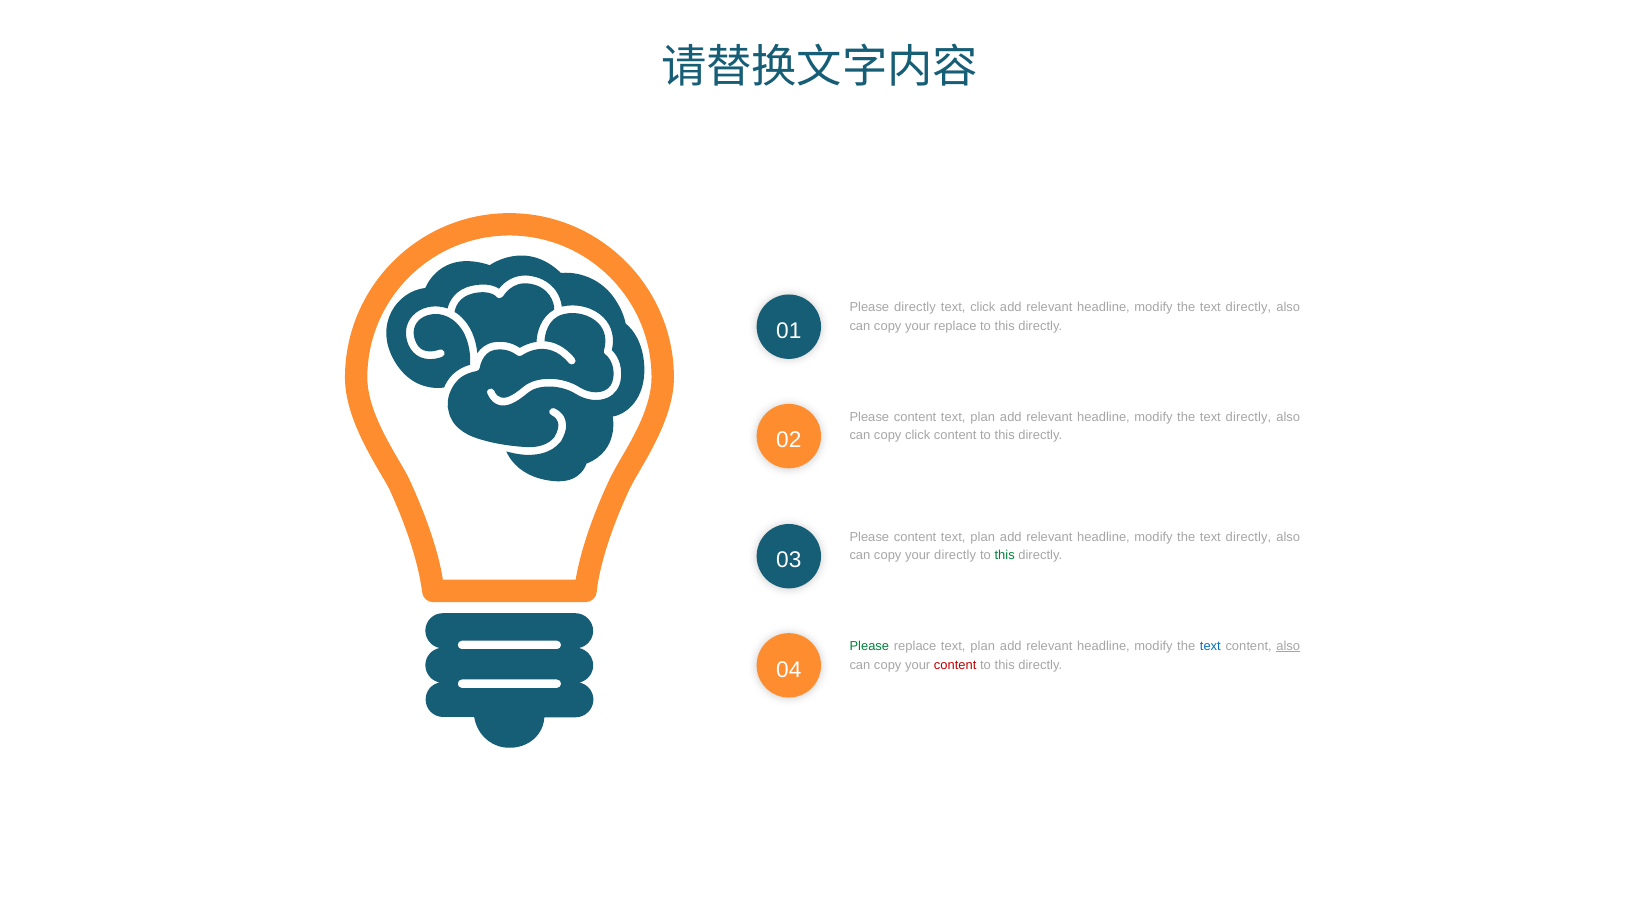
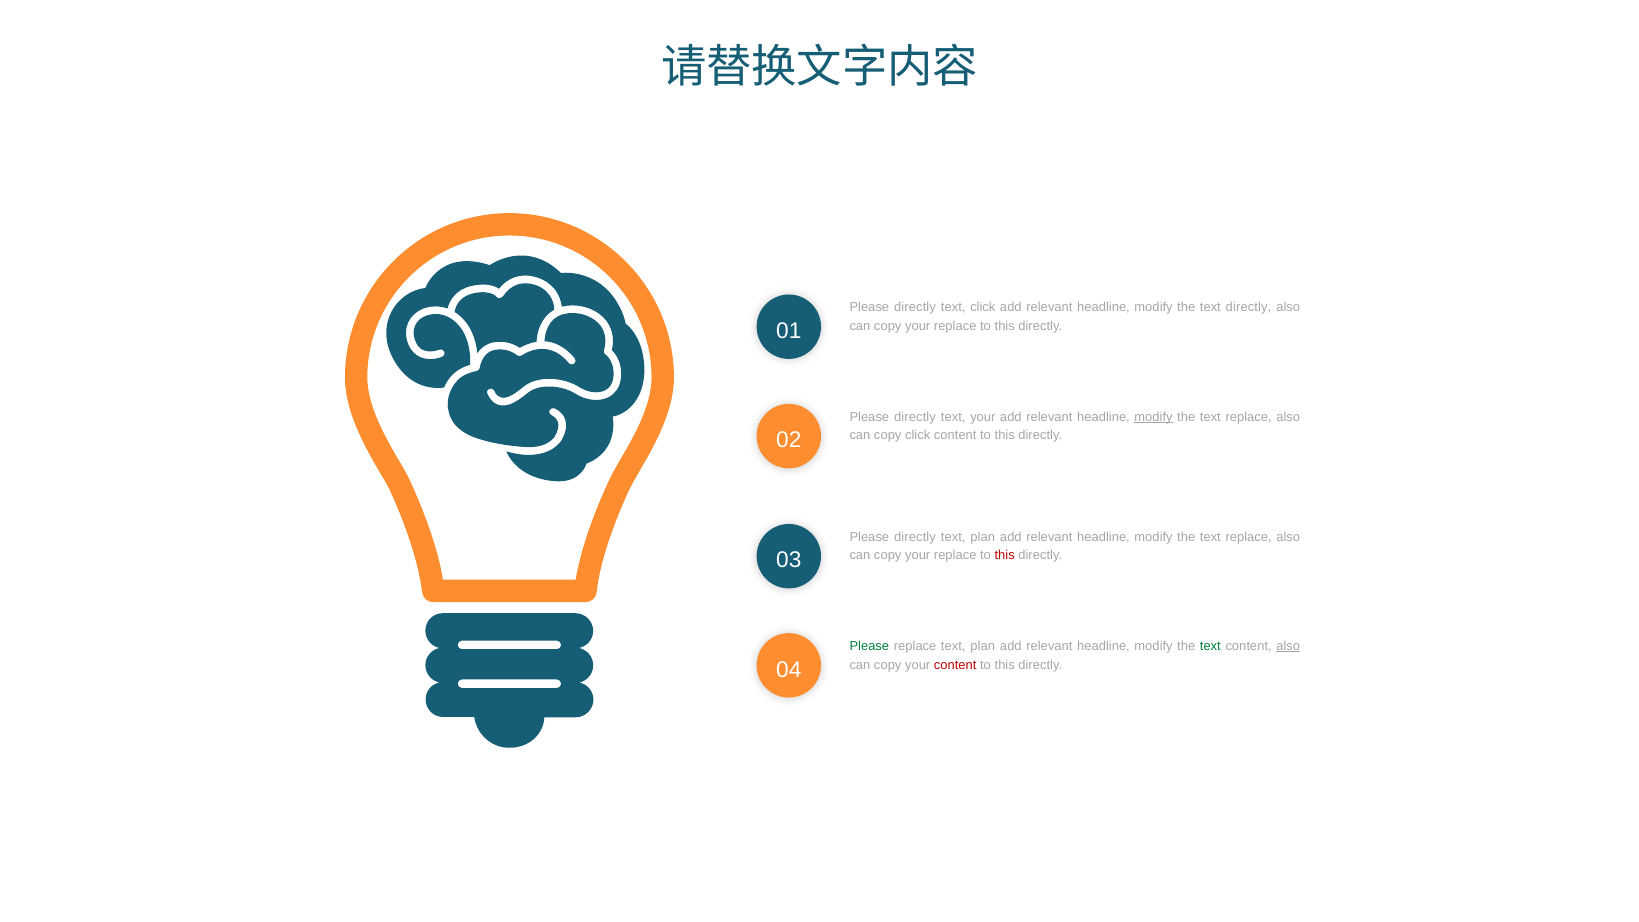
content at (915, 417): content -> directly
plan at (983, 417): plan -> your
modify at (1153, 417) underline: none -> present
directly at (1249, 417): directly -> replace
content at (915, 537): content -> directly
directly at (1249, 537): directly -> replace
directly at (955, 556): directly -> replace
this at (1005, 556) colour: green -> red
text at (1210, 646) colour: blue -> green
